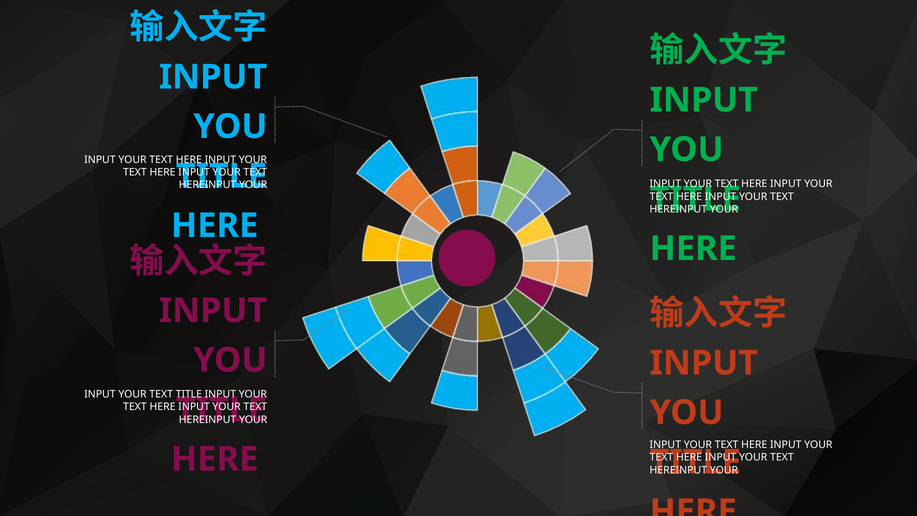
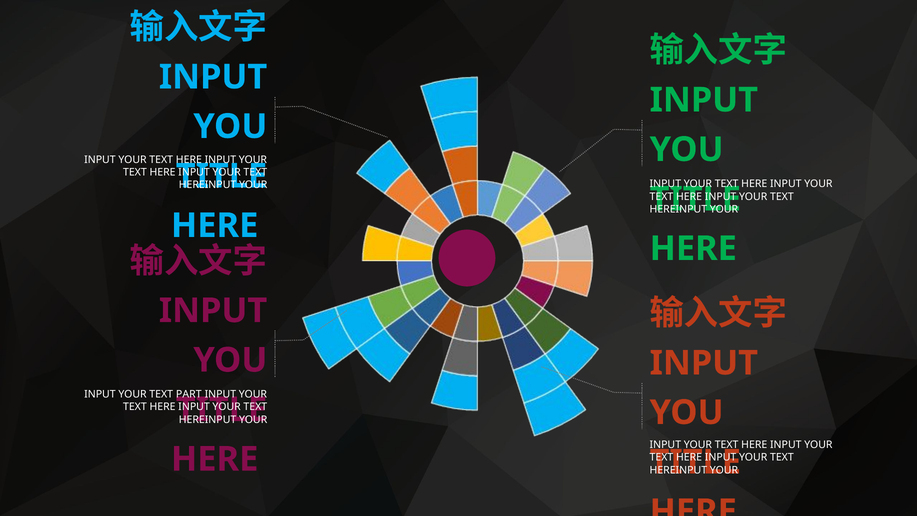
TEXT TITLE: TITLE -> PART
